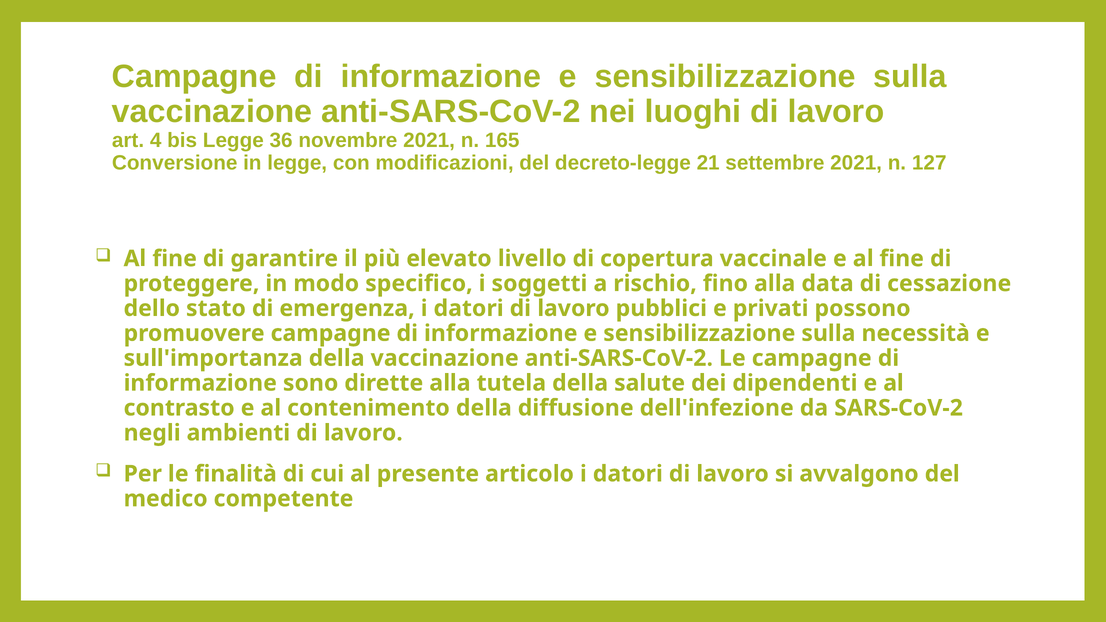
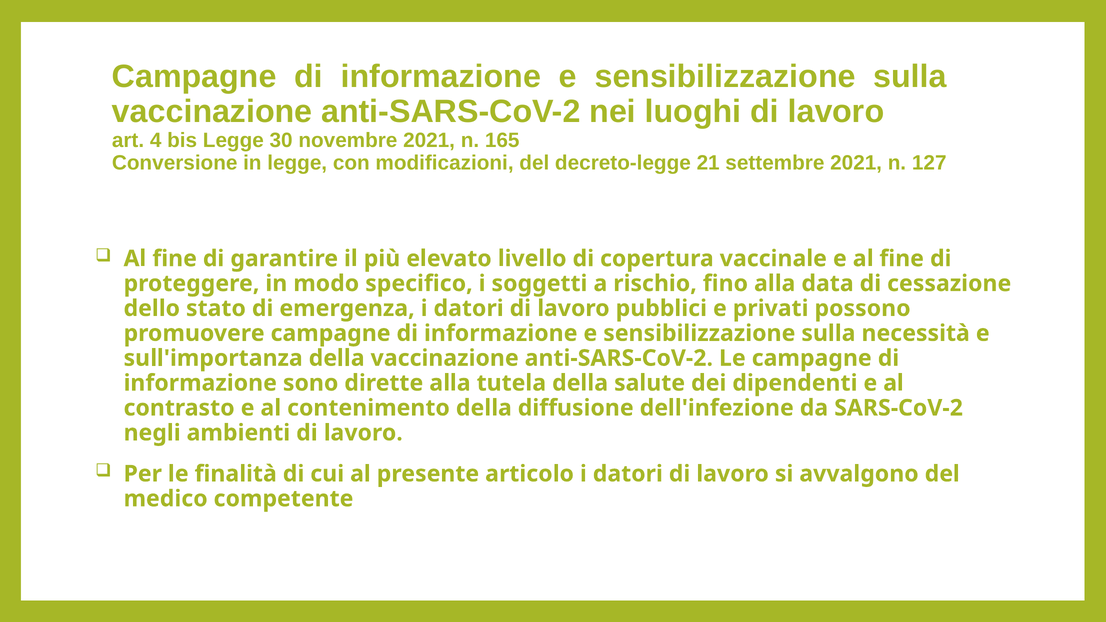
36: 36 -> 30
